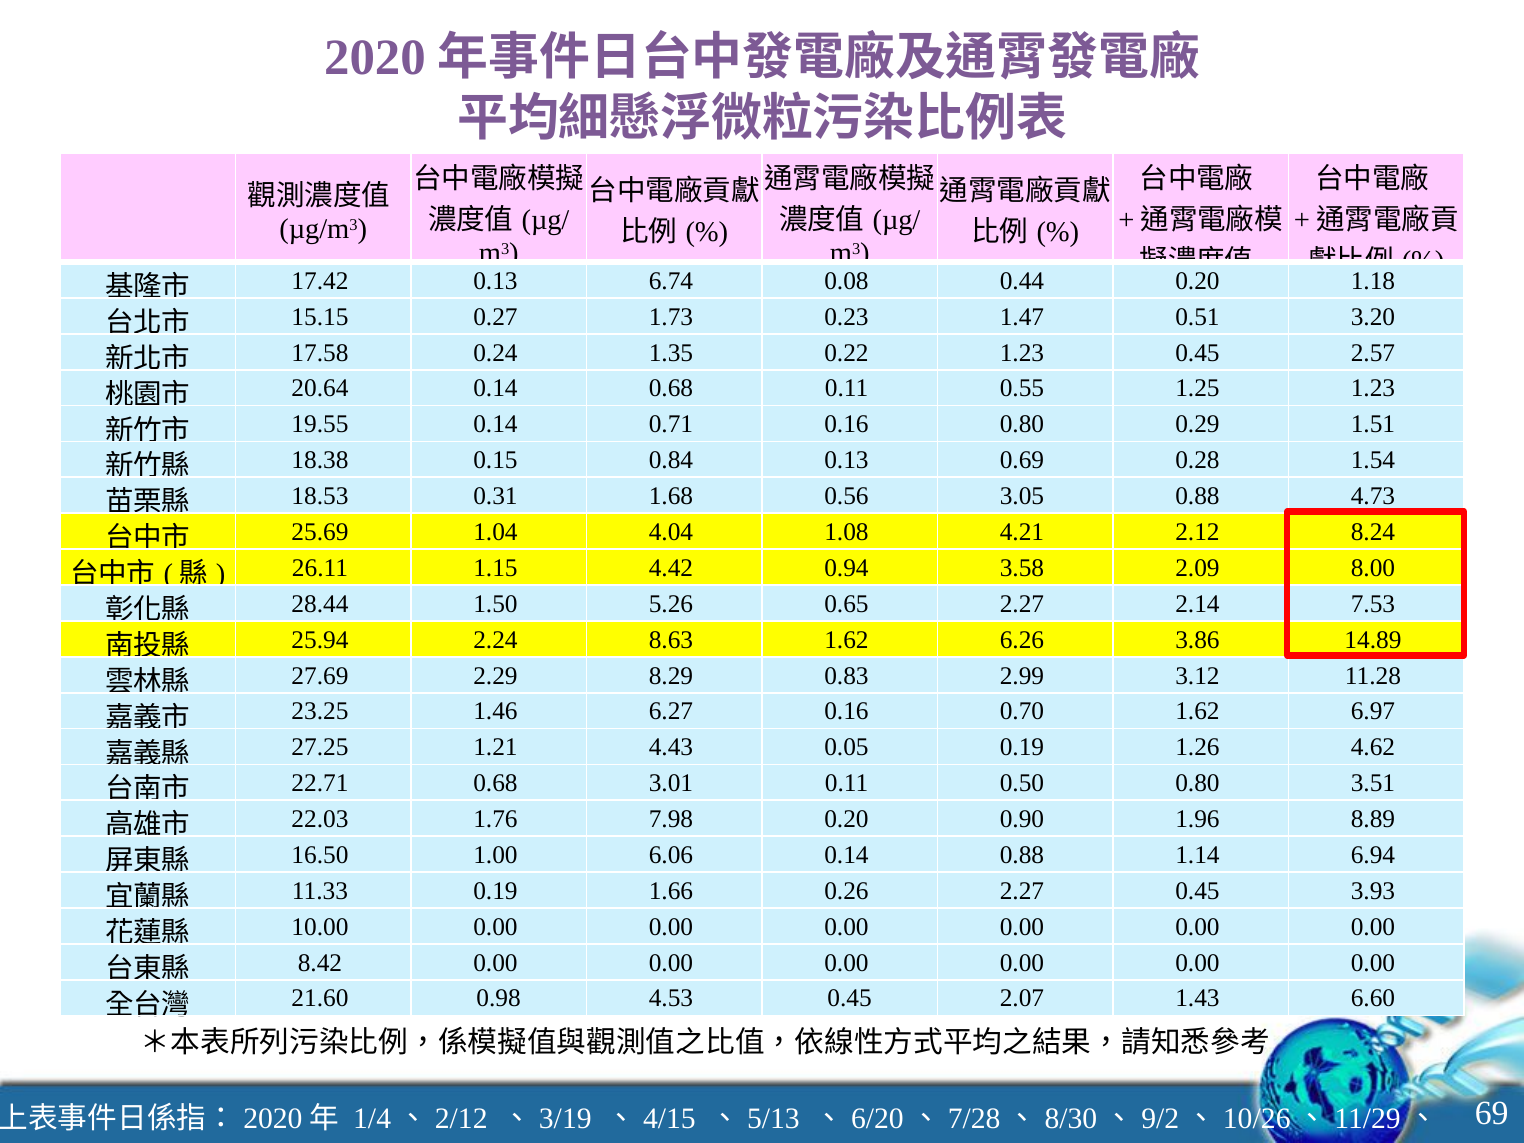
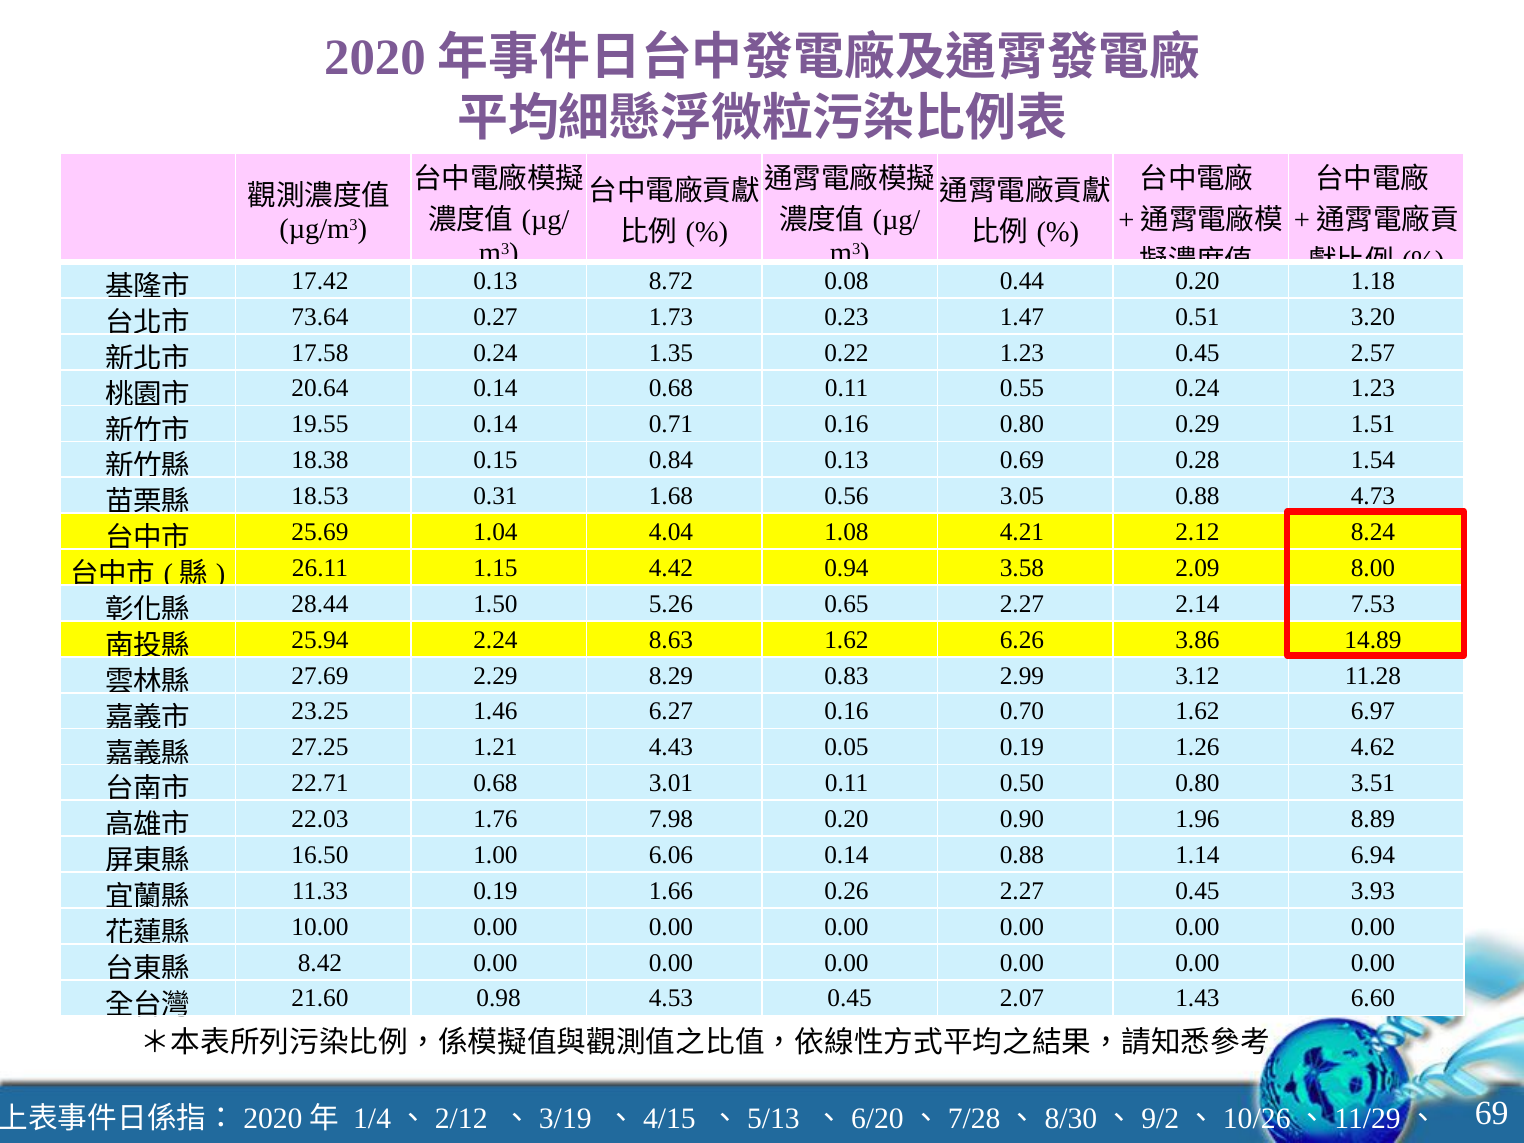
6.74: 6.74 -> 8.72
15.15: 15.15 -> 73.64
0.55 1.25: 1.25 -> 0.24
